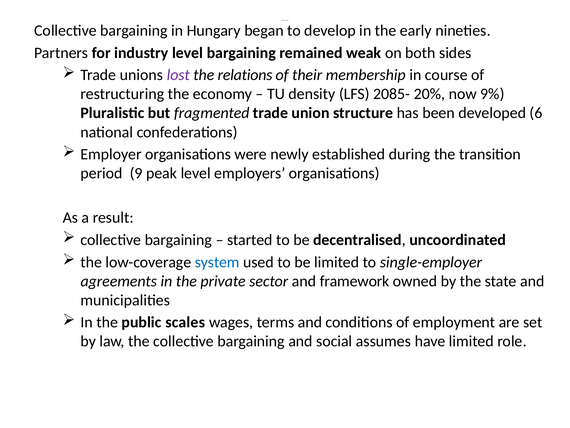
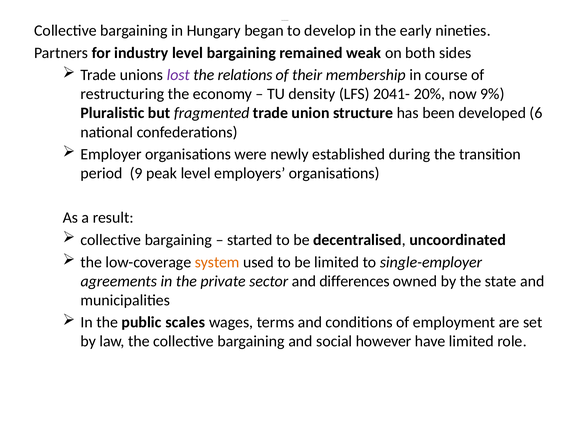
2085-: 2085- -> 2041-
system colour: blue -> orange
framework: framework -> differences
assumes: assumes -> however
